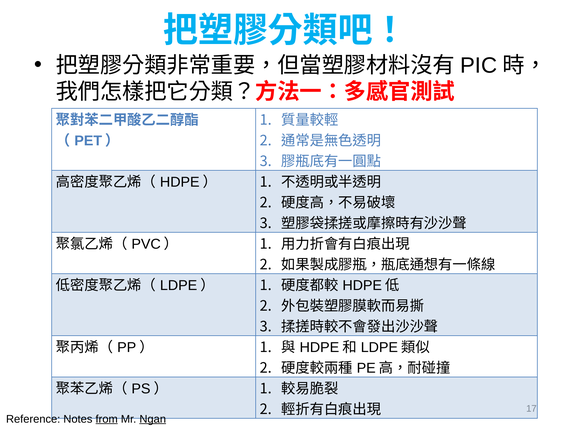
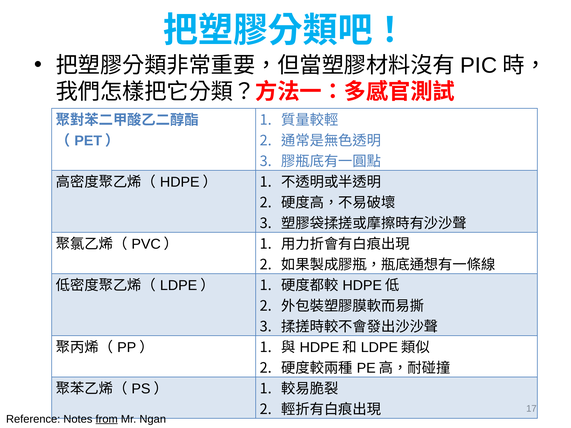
Ngan underline: present -> none
